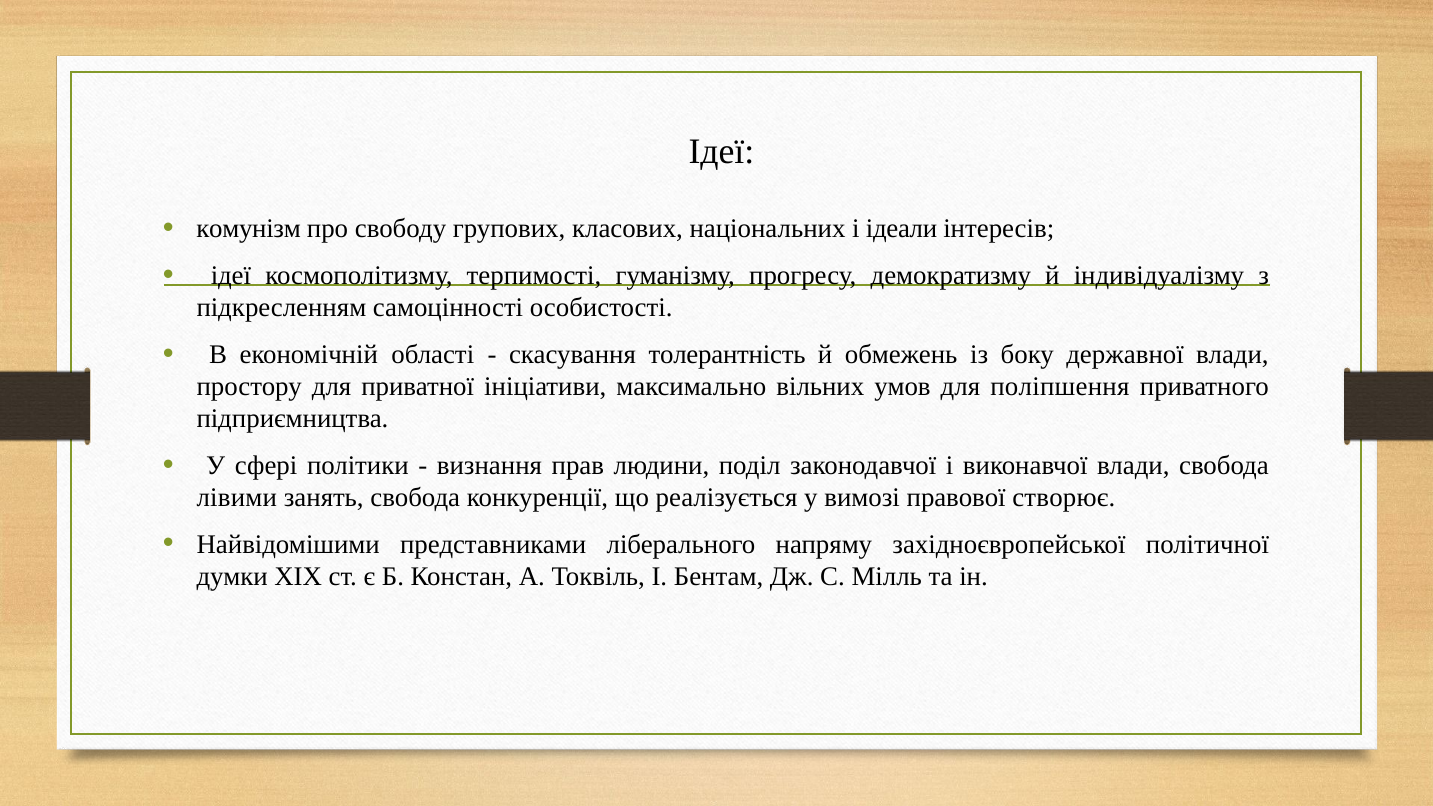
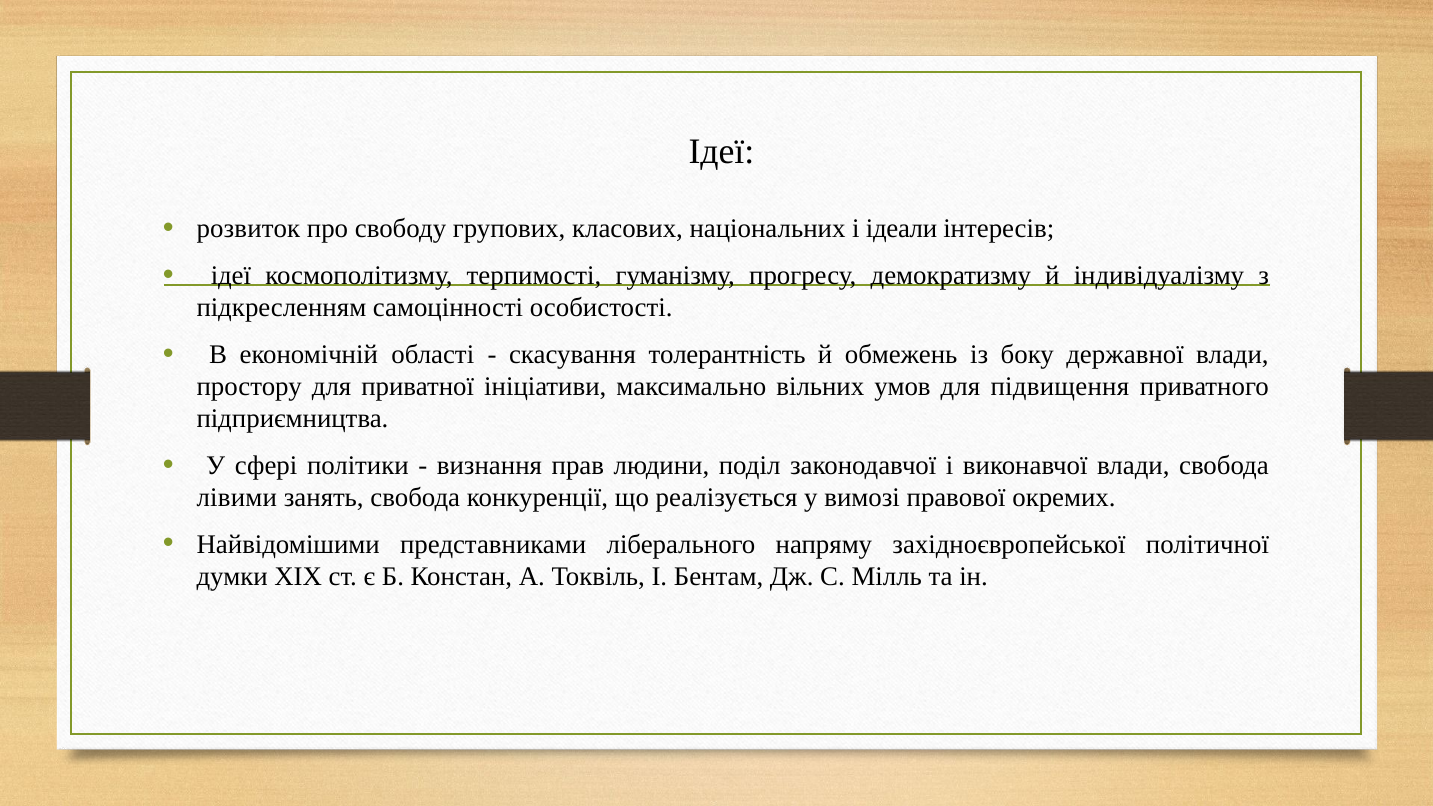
комунізм: комунізм -> розвиток
поліпшення: поліпшення -> підвищення
створює: створює -> окремих
